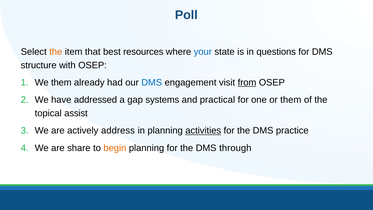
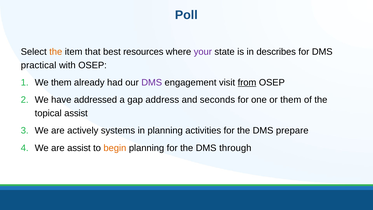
your colour: blue -> purple
questions: questions -> describes
structure: structure -> practical
DMS at (152, 82) colour: blue -> purple
systems: systems -> address
practical: practical -> seconds
address: address -> systems
activities underline: present -> none
practice: practice -> prepare
are share: share -> assist
